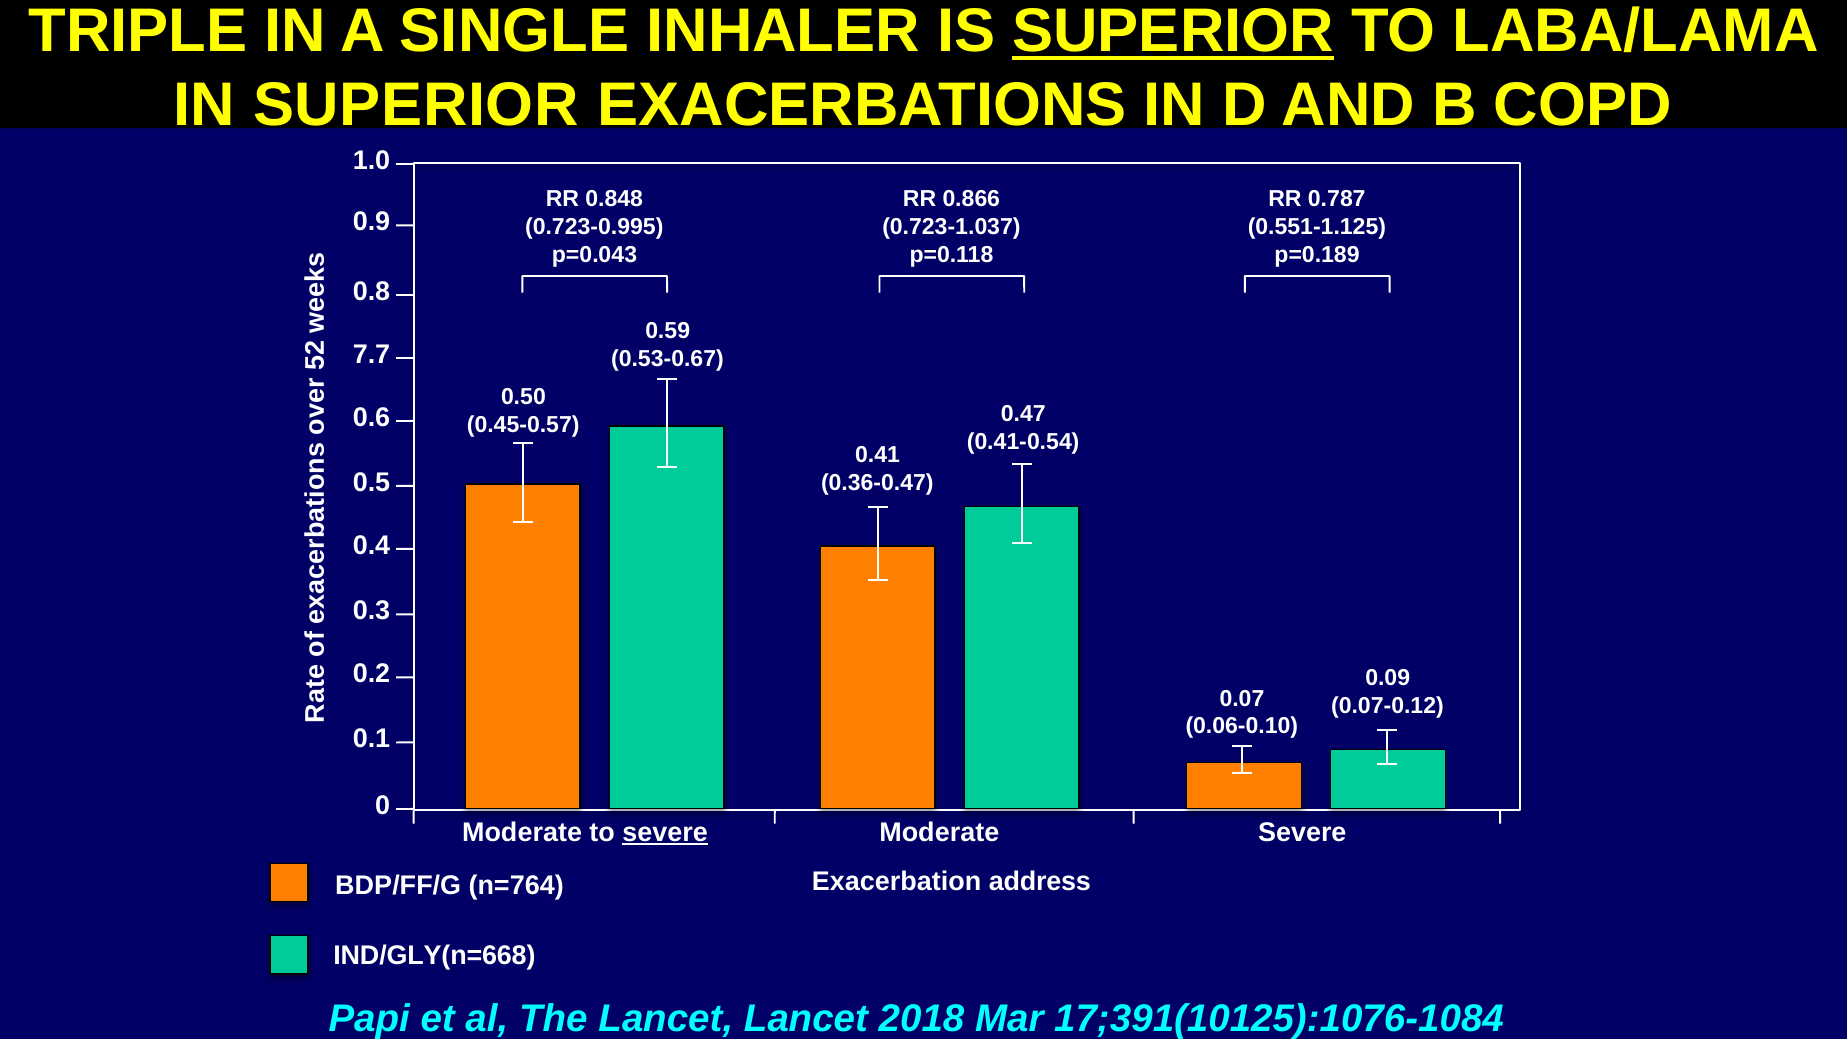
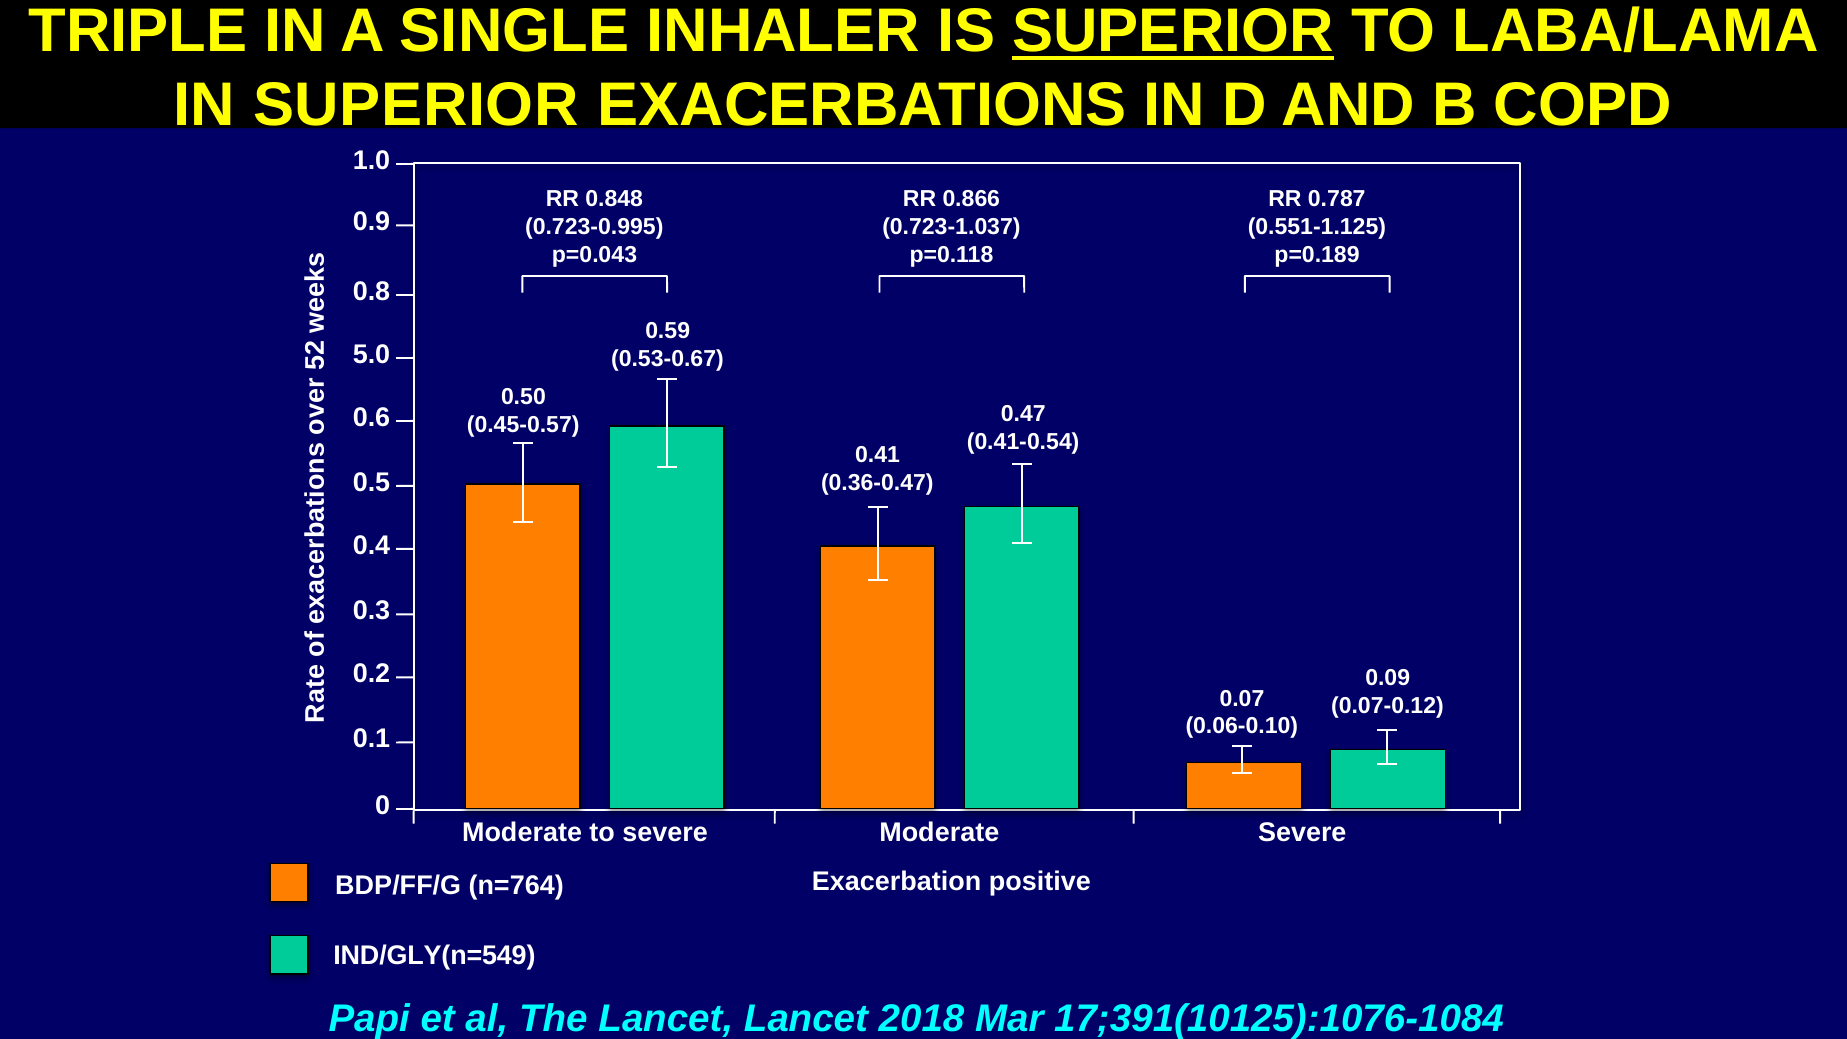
7.7: 7.7 -> 5.0
severe at (665, 832) underline: present -> none
address: address -> positive
IND/GLY(n=668: IND/GLY(n=668 -> IND/GLY(n=549
